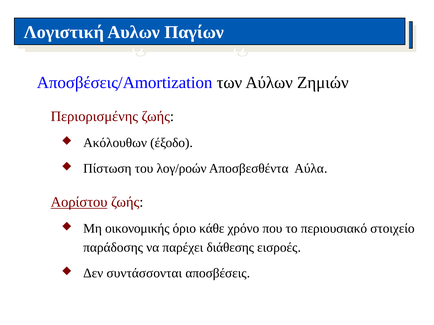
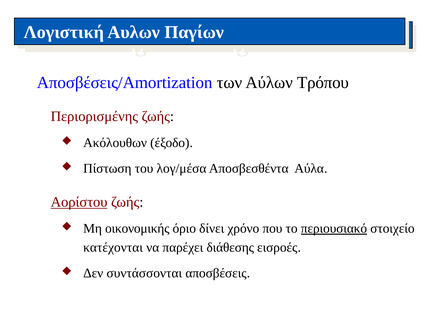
Ζημιών: Ζημιών -> Τρόπου
λογ/ροών: λογ/ροών -> λογ/μέσα
κάθε: κάθε -> δίνει
περιουσιακό underline: none -> present
παράδοσης: παράδοσης -> κατέχονται
